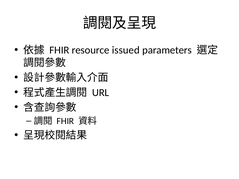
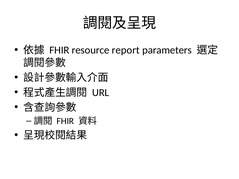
issued: issued -> report
